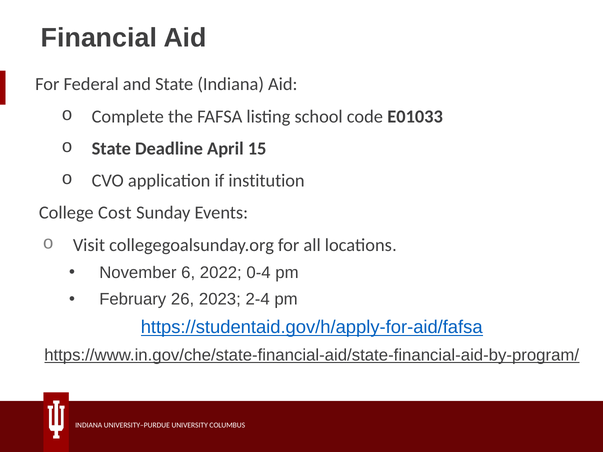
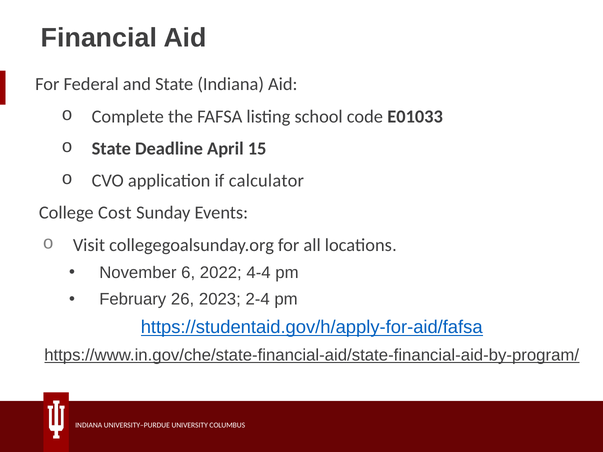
institution: institution -> calculator
0-4: 0-4 -> 4-4
